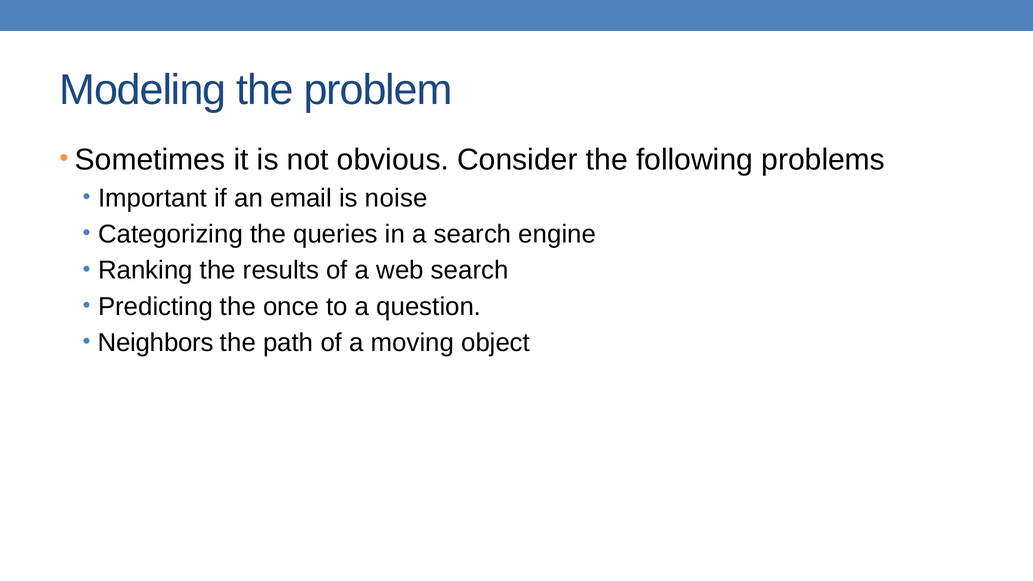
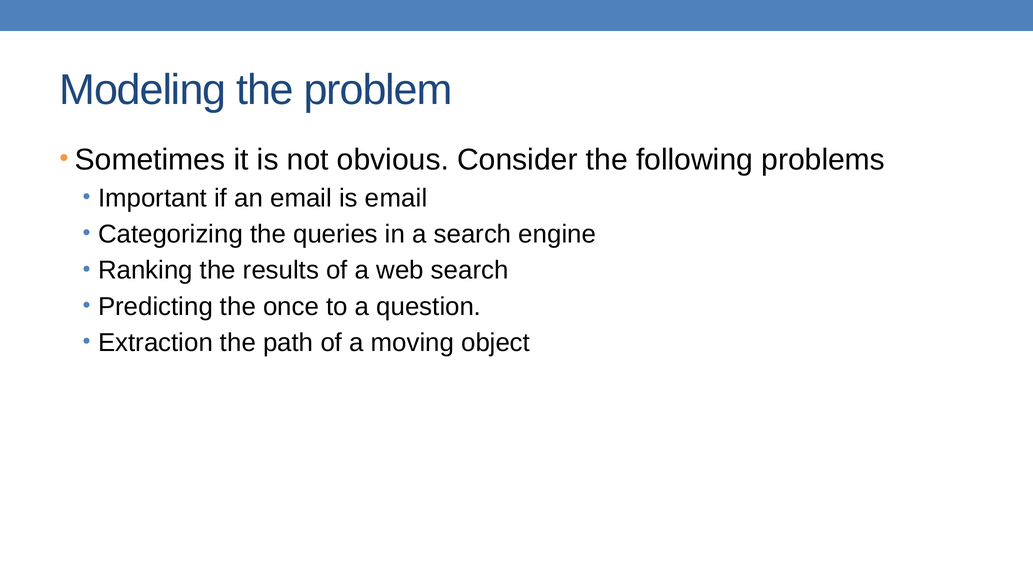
is noise: noise -> email
Neighbors: Neighbors -> Extraction
